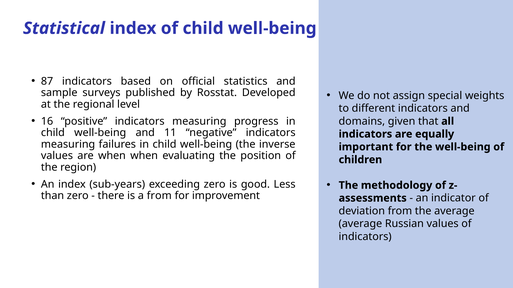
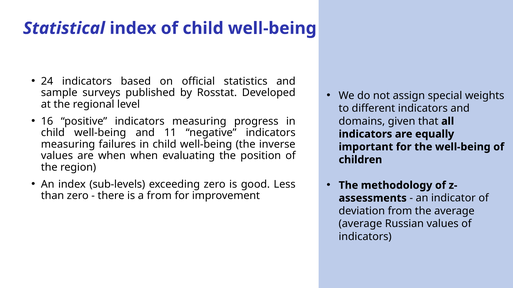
87: 87 -> 24
sub-years: sub-years -> sub-levels
